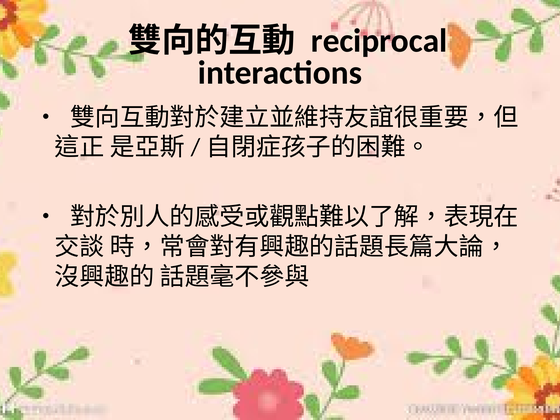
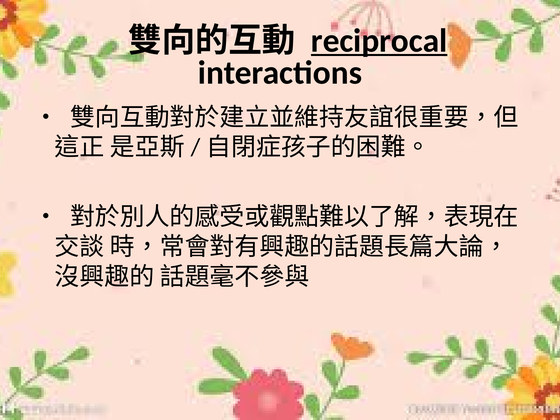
reciprocal underline: none -> present
